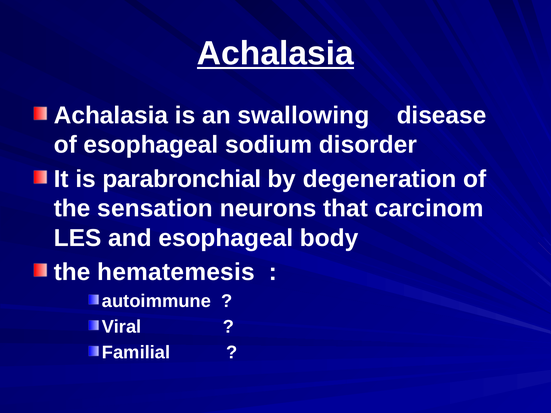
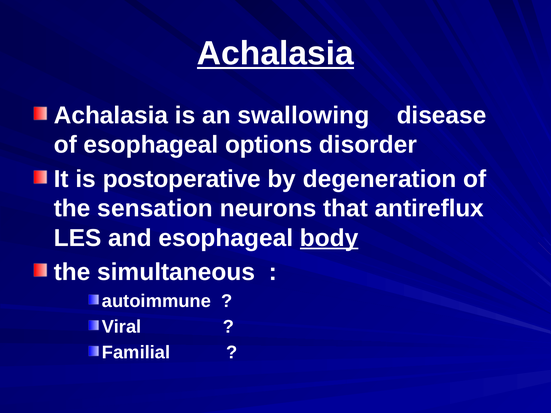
sodium: sodium -> options
parabronchial: parabronchial -> postoperative
carcinom: carcinom -> antireflux
body underline: none -> present
hematemesis: hematemesis -> simultaneous
